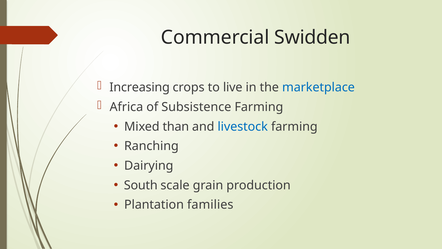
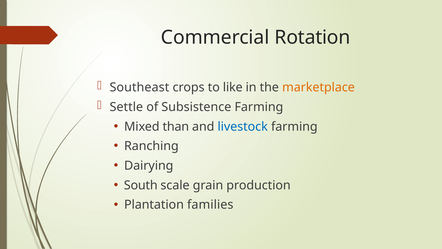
Swidden: Swidden -> Rotation
Increasing: Increasing -> Southeast
live: live -> like
marketplace colour: blue -> orange
Africa: Africa -> Settle
